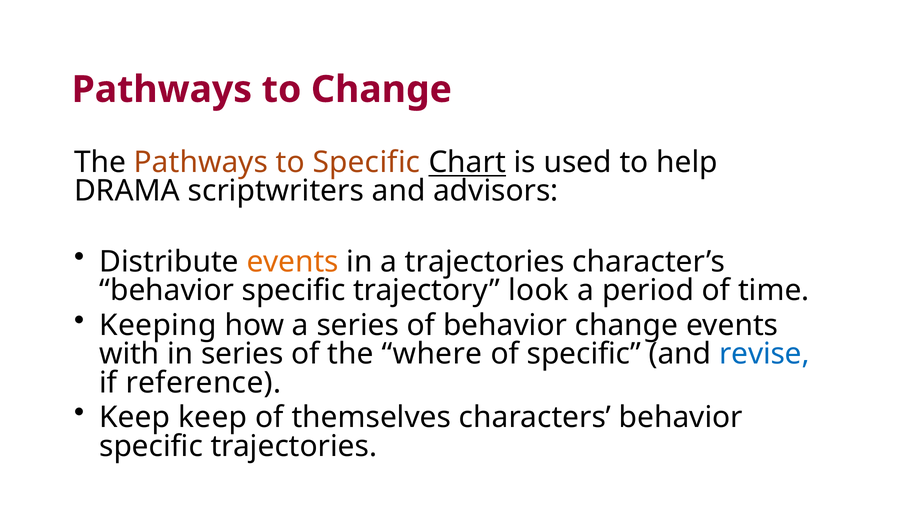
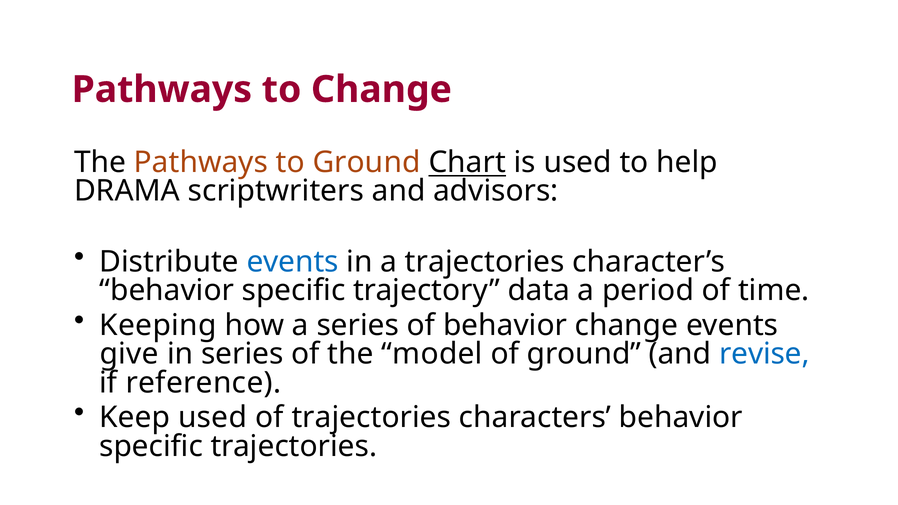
to Specific: Specific -> Ground
events at (293, 262) colour: orange -> blue
look: look -> data
with: with -> give
where: where -> model
of specific: specific -> ground
Keep keep: keep -> used
of themselves: themselves -> trajectories
